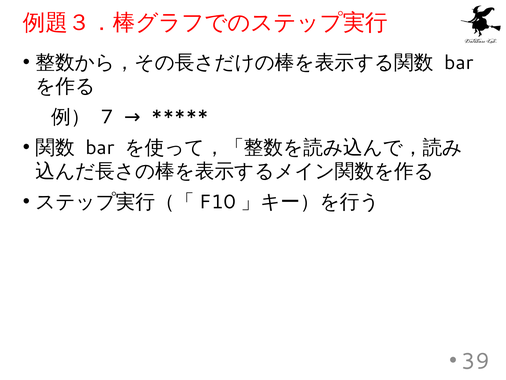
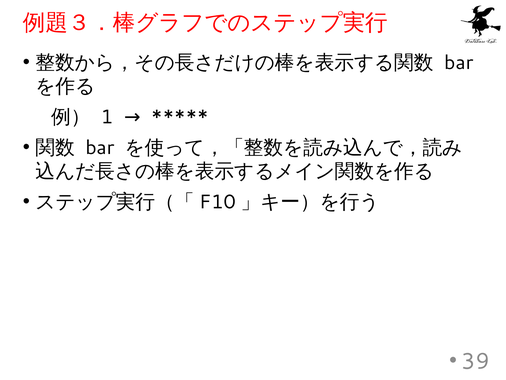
7: 7 -> 1
